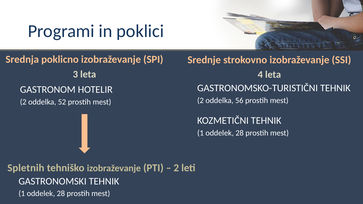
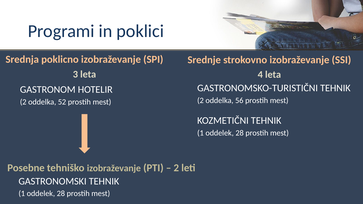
Spletnih: Spletnih -> Posebne
